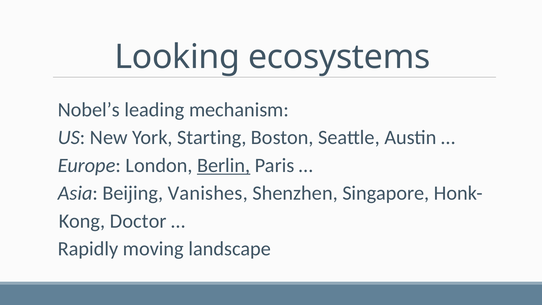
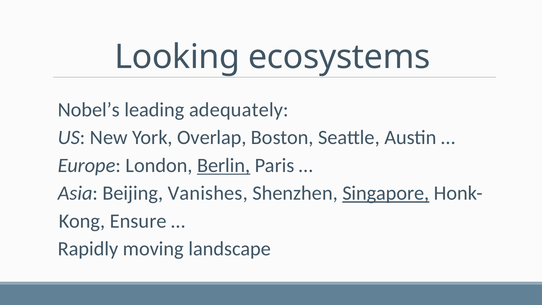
mechanism: mechanism -> adequately
Starting: Starting -> Overlap
Singapore underline: none -> present
Doctor: Doctor -> Ensure
